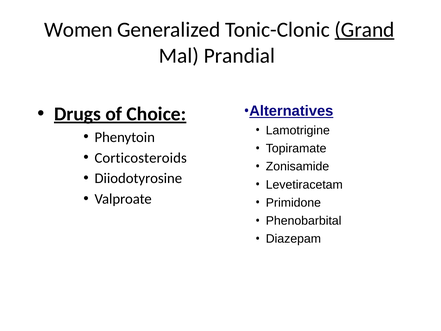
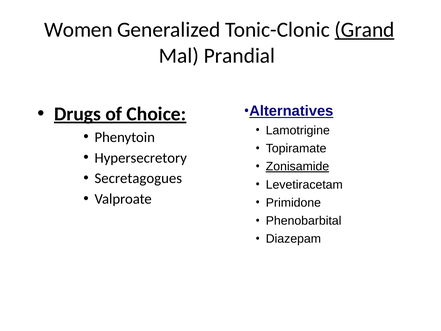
Corticosteroids: Corticosteroids -> Hypersecretory
Zonisamide underline: none -> present
Diiodotyrosine: Diiodotyrosine -> Secretagogues
